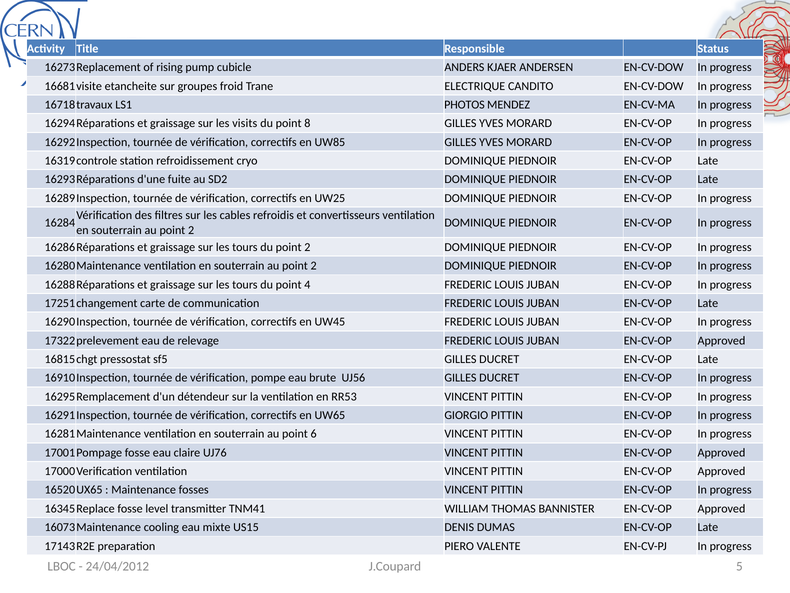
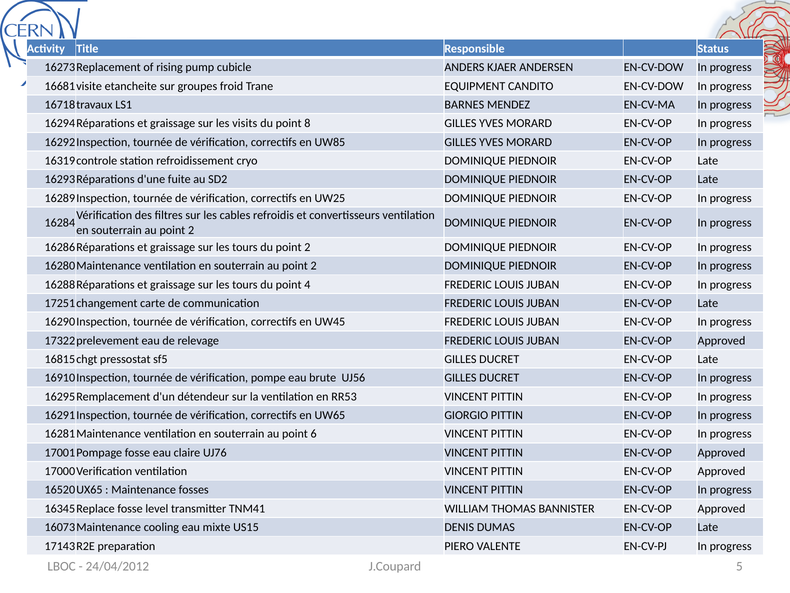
ELECTRIQUE: ELECTRIQUE -> EQUIPMENT
PHOTOS: PHOTOS -> BARNES
